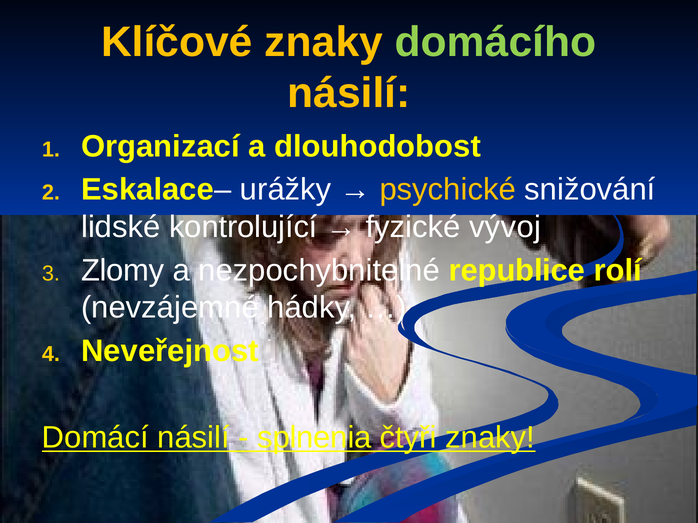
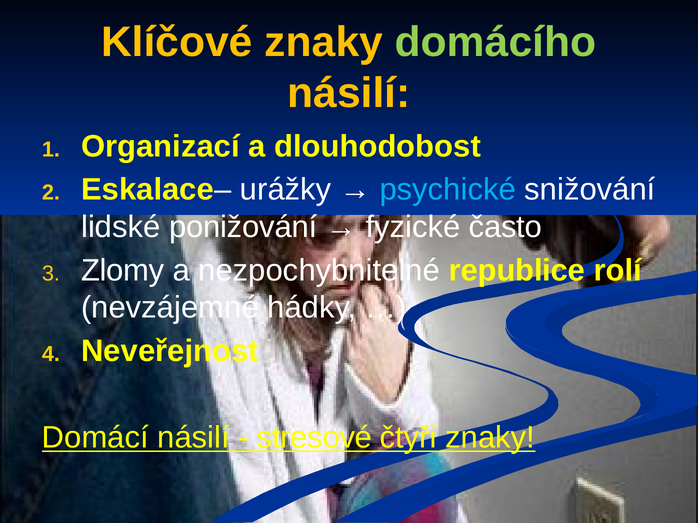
psychické colour: yellow -> light blue
kontrolující: kontrolující -> ponižování
vývoj: vývoj -> často
splnenia: splnenia -> stresové
